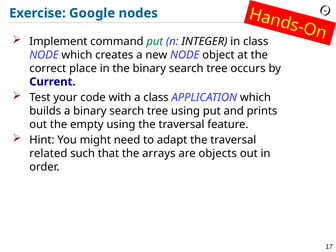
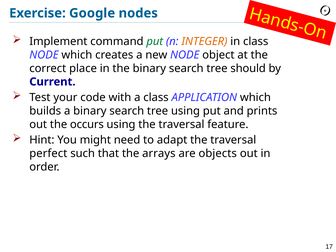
INTEGER colour: black -> orange
occurs: occurs -> should
empty: empty -> occurs
related: related -> perfect
